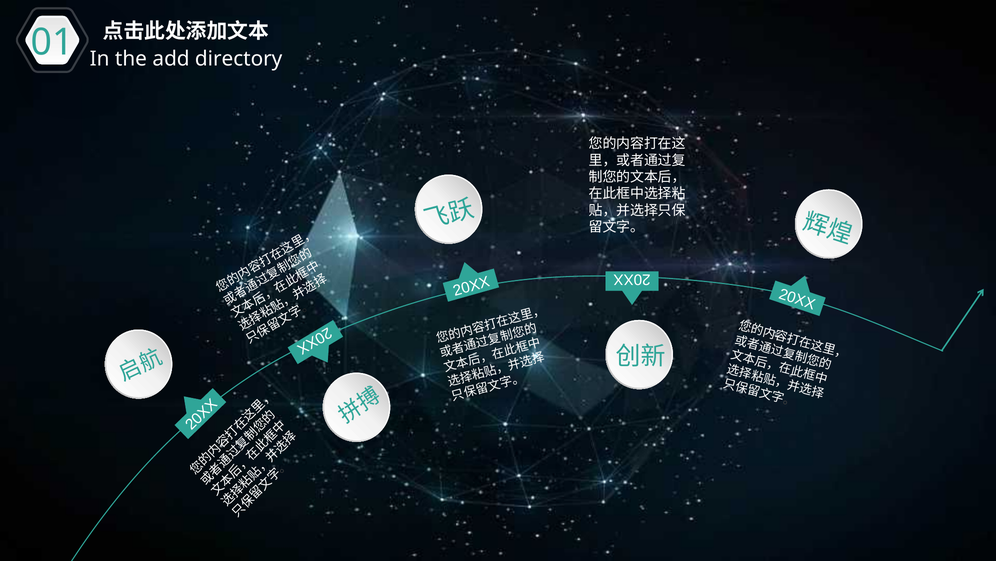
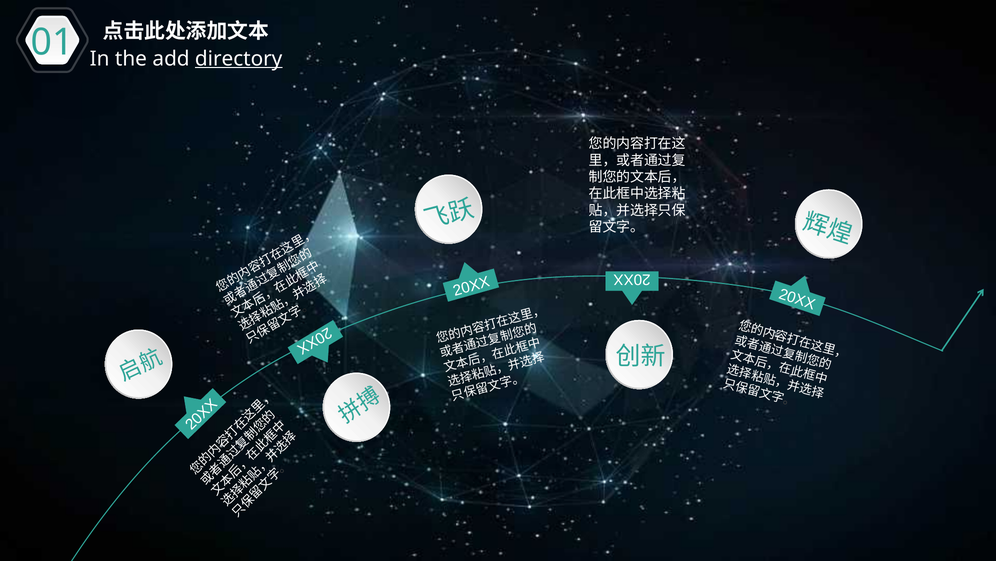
directory underline: none -> present
